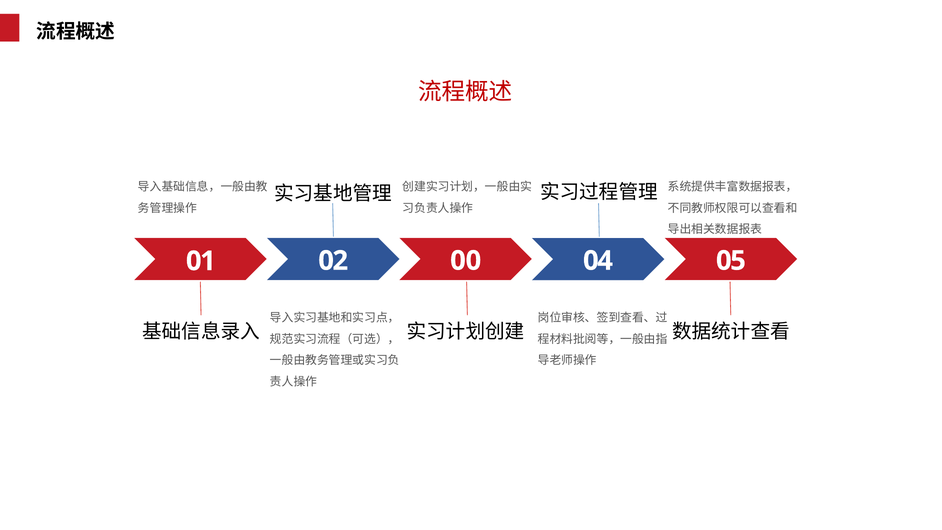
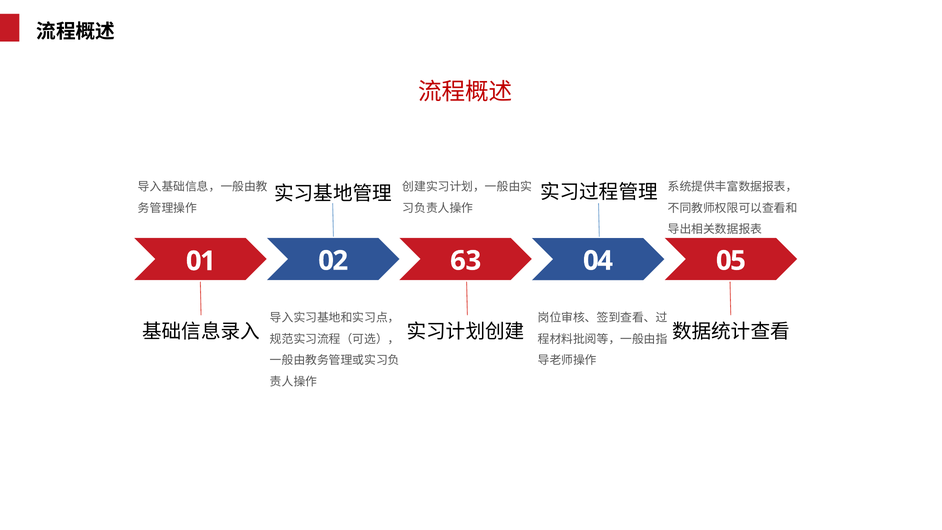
00: 00 -> 63
